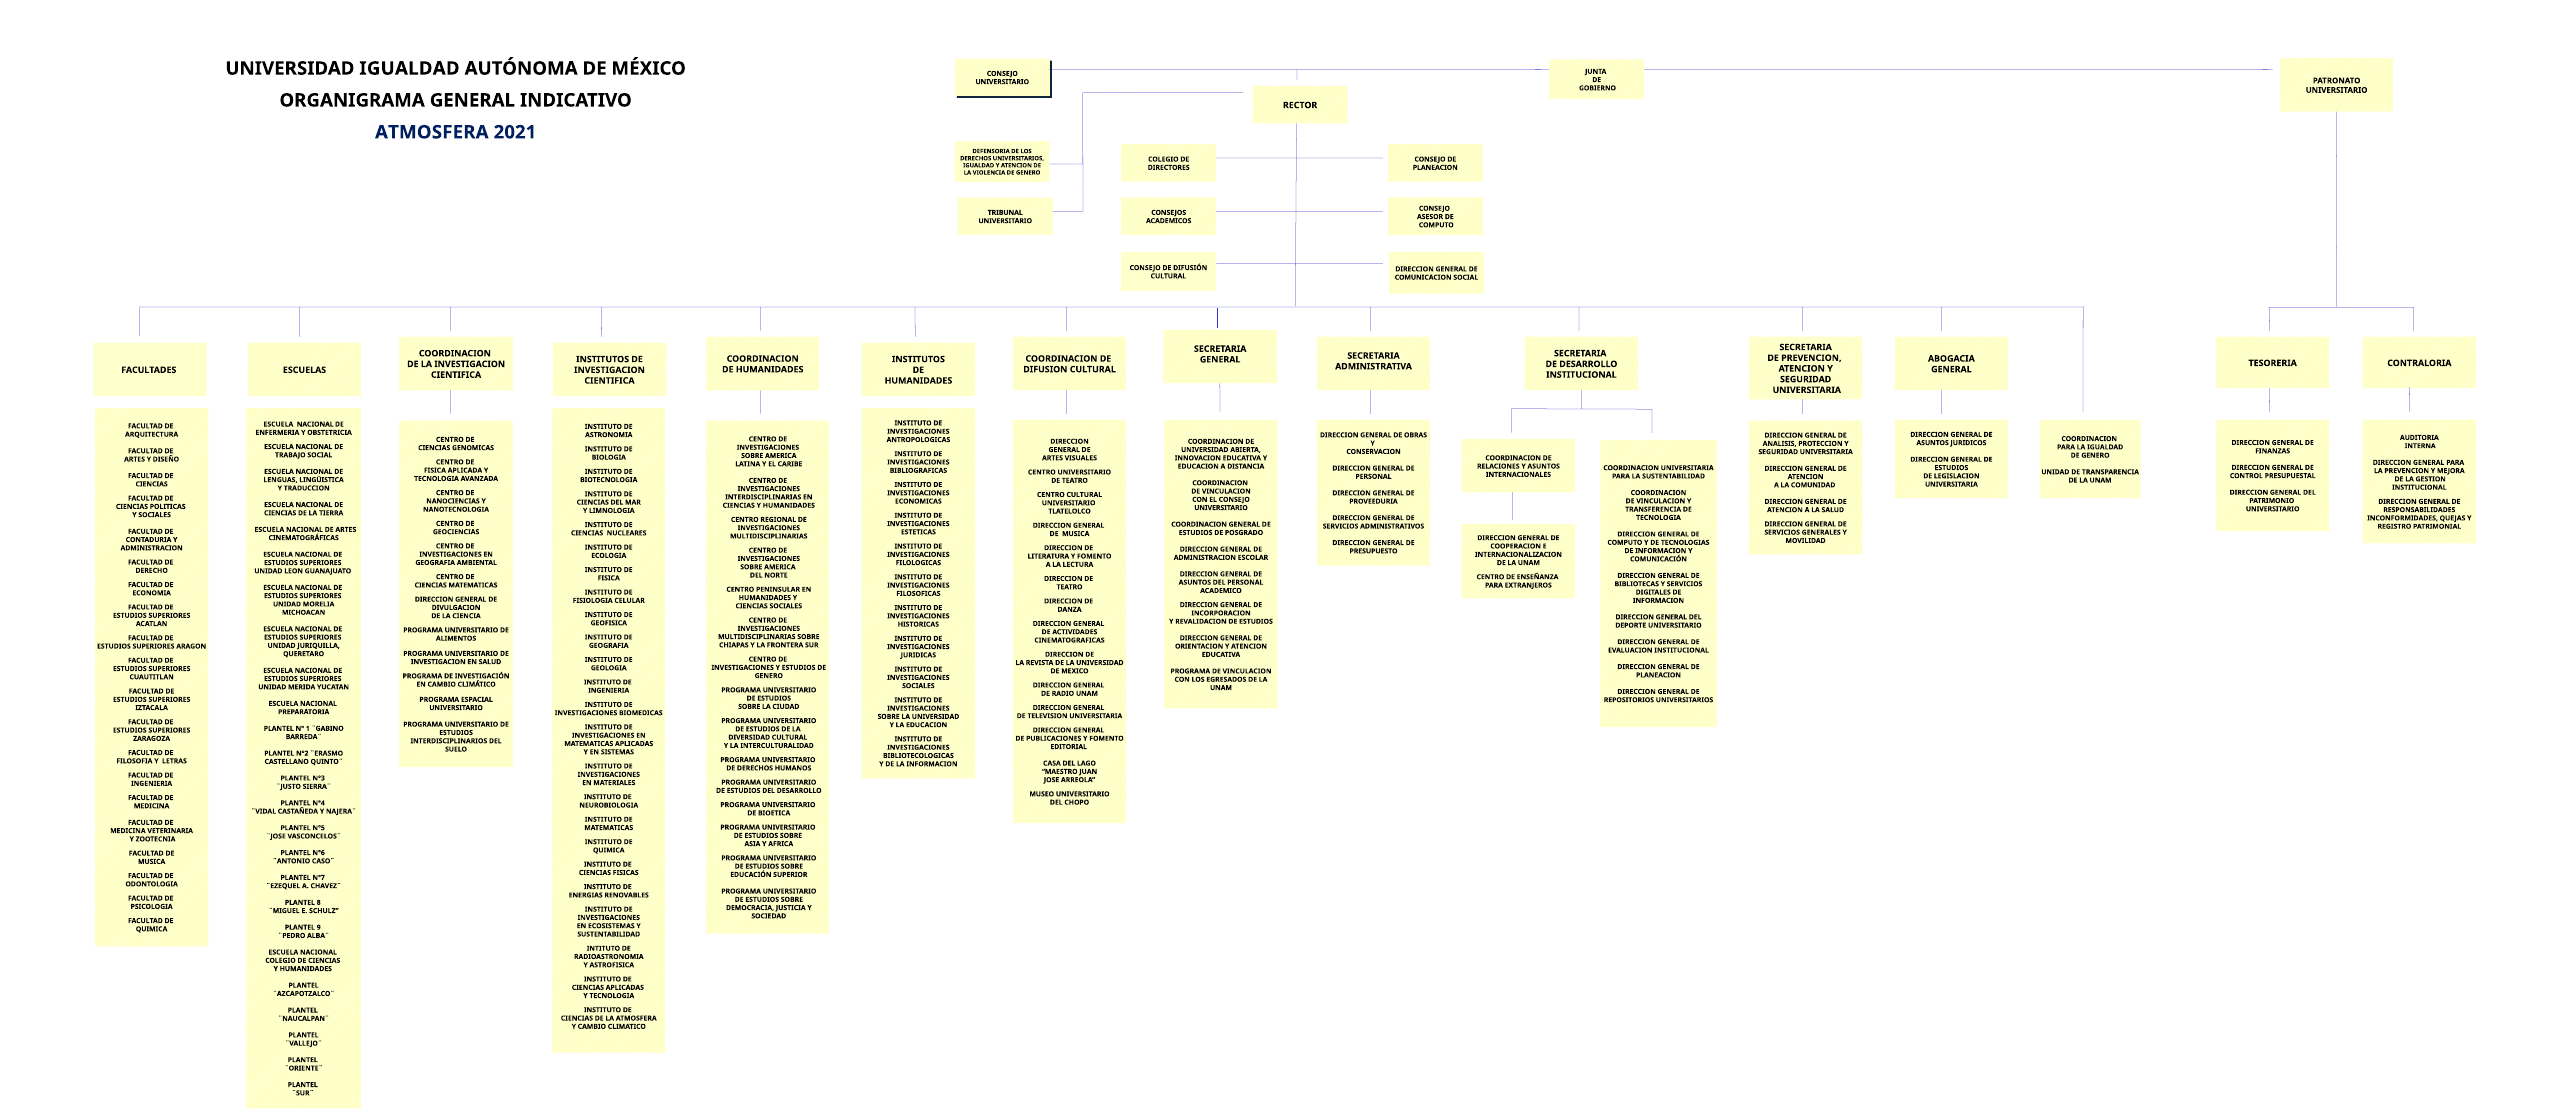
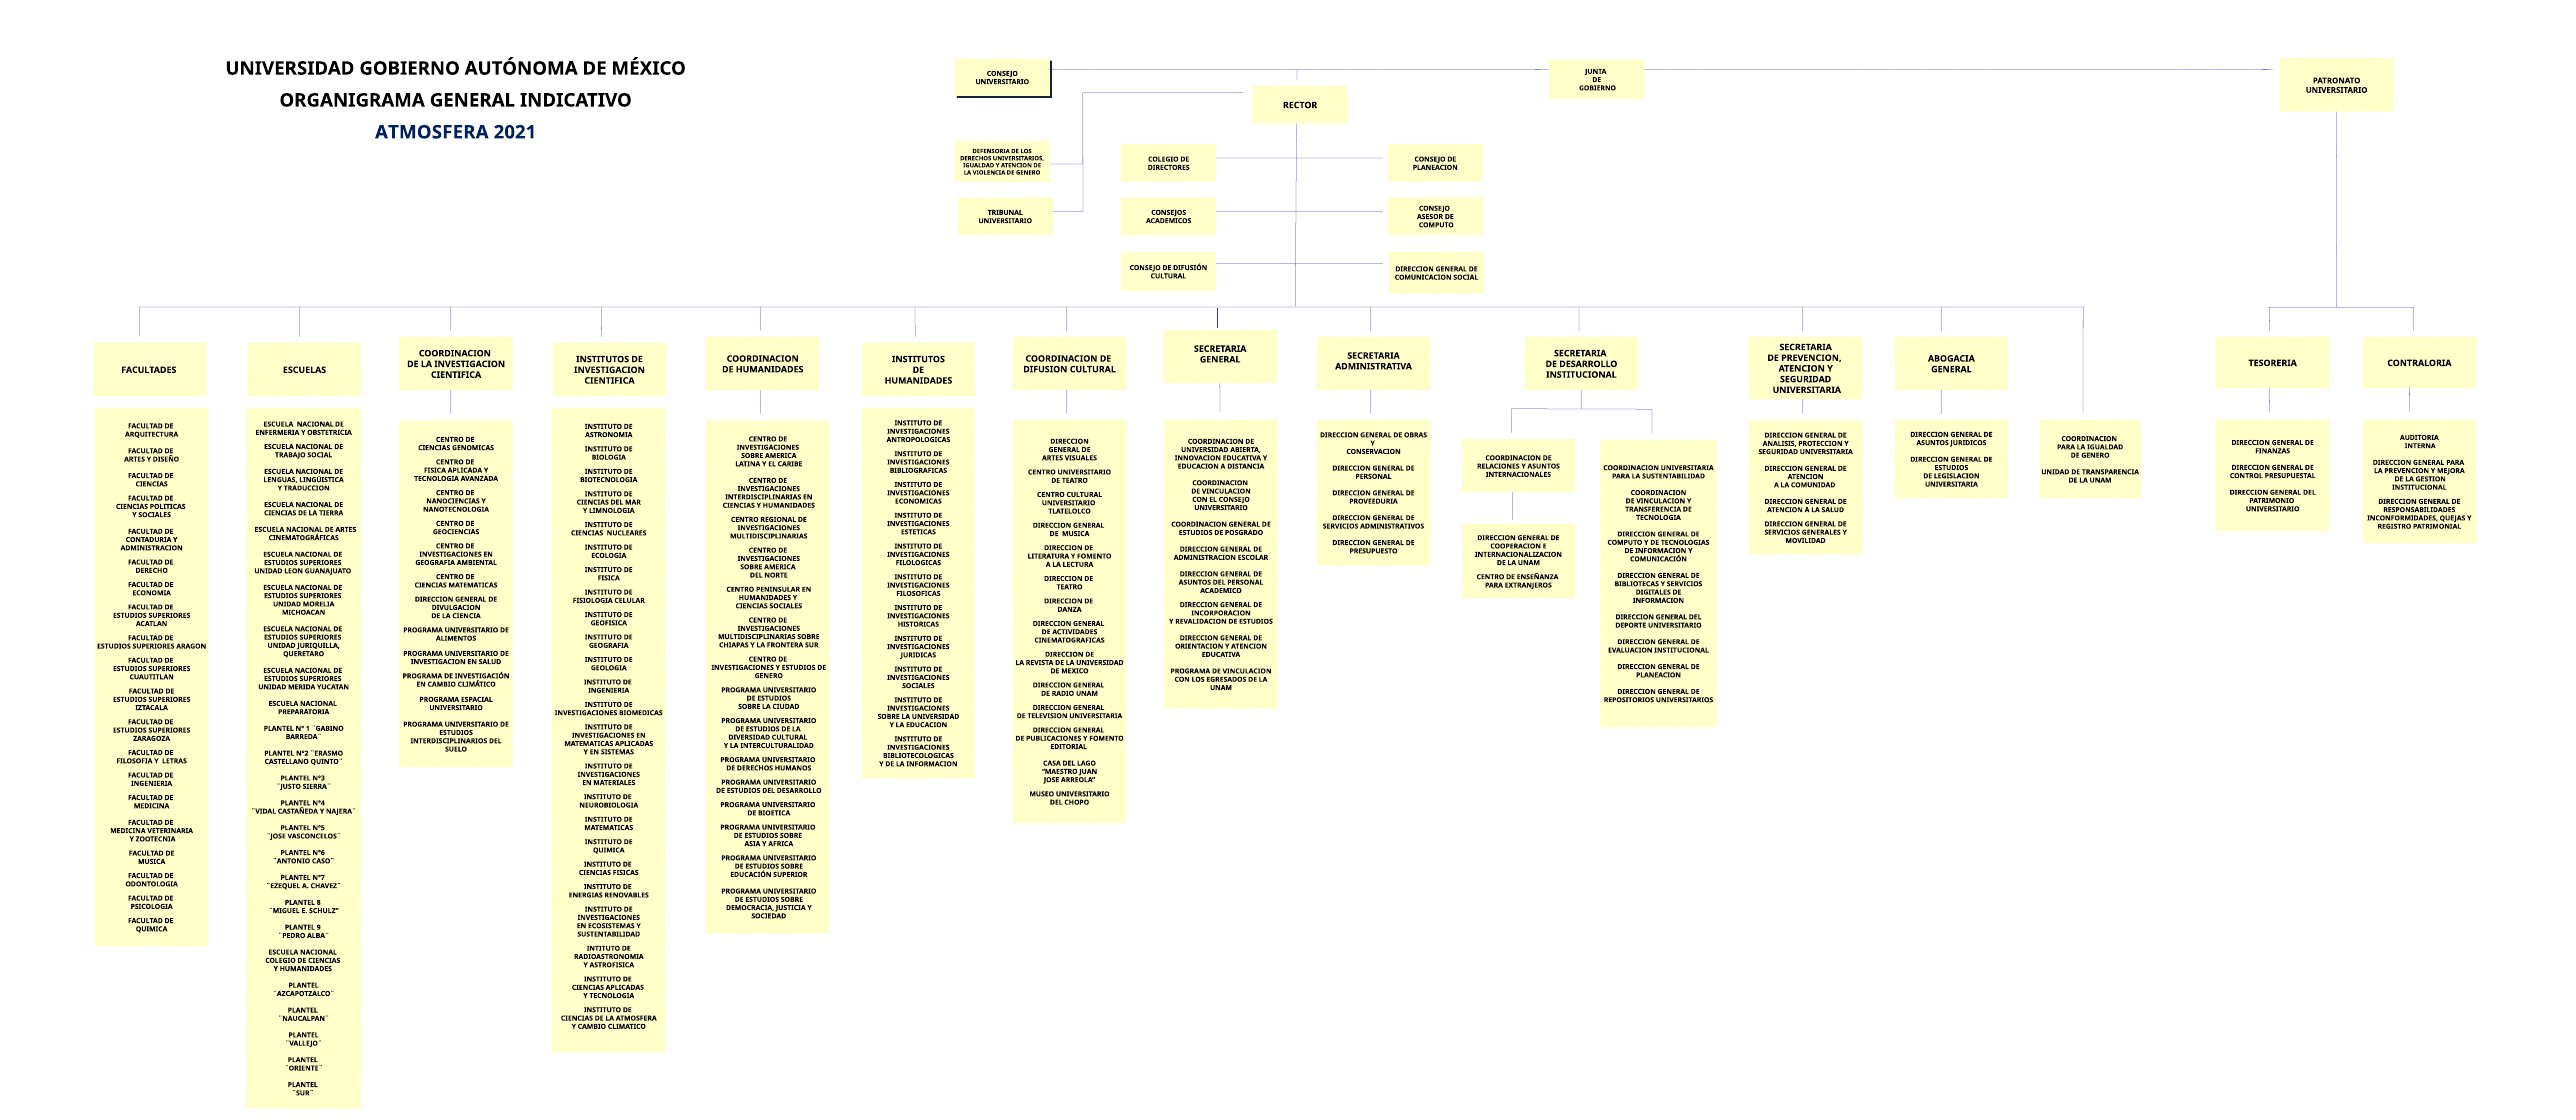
UNIVERSIDAD IGUALDAD: IGUALDAD -> GOBIERNO
